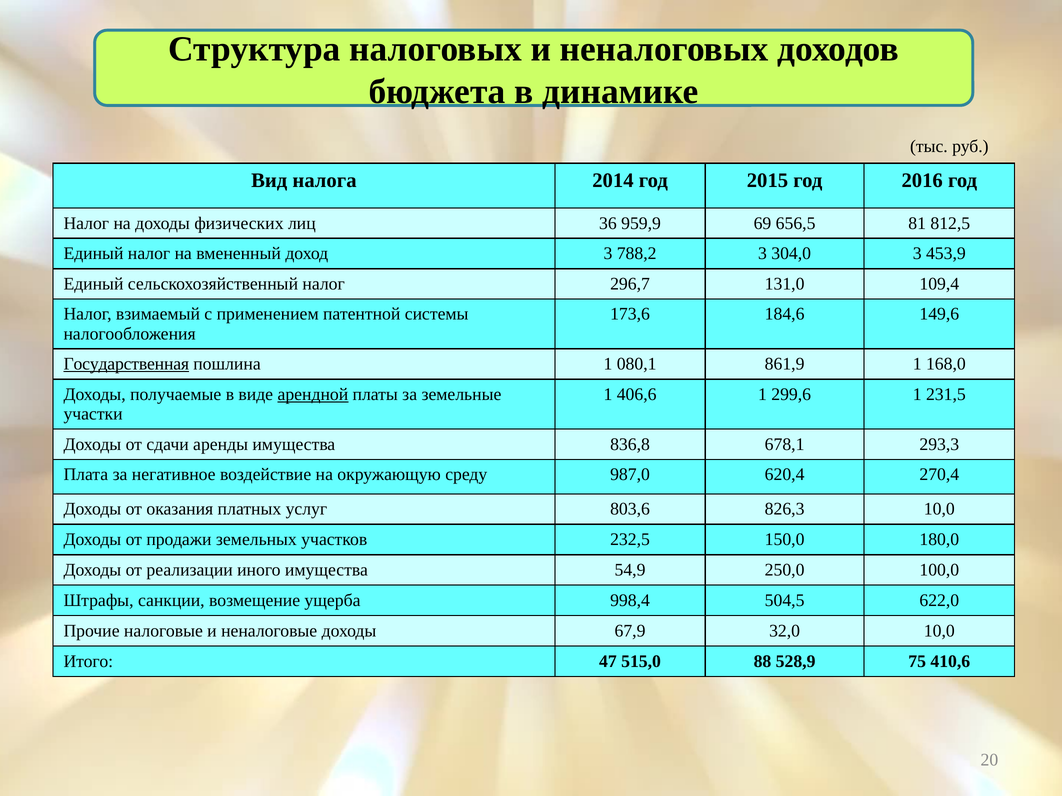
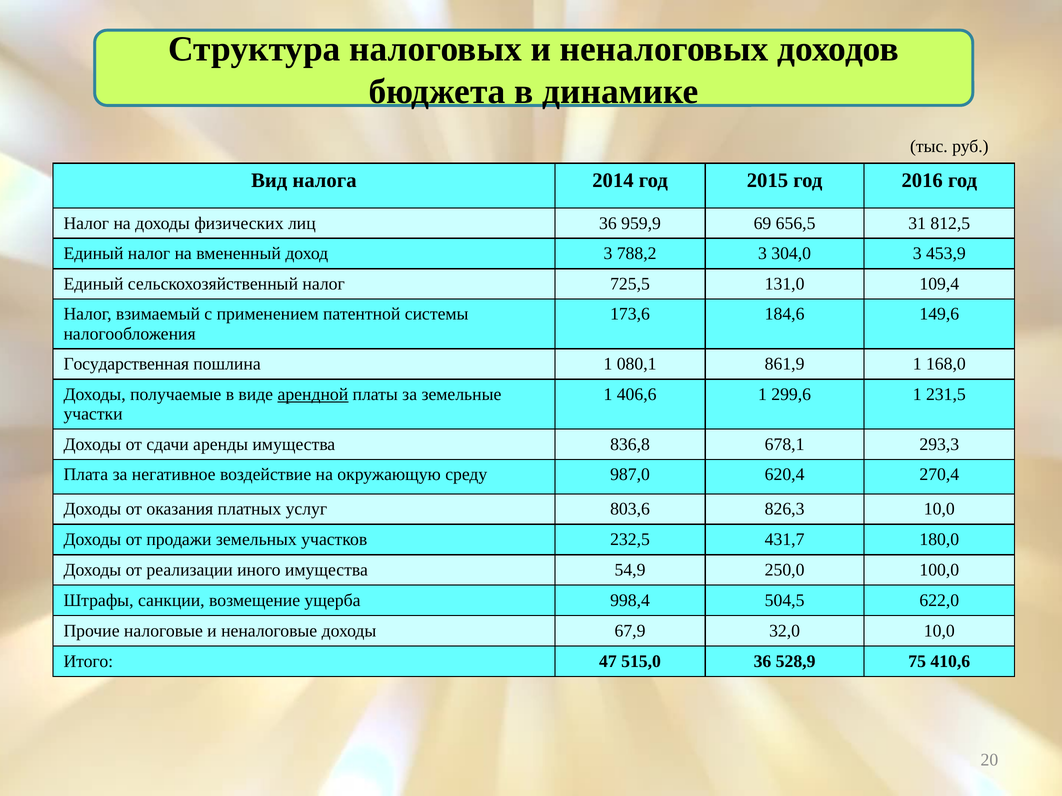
81: 81 -> 31
296,7: 296,7 -> 725,5
Государственная underline: present -> none
150,0: 150,0 -> 431,7
515,0 88: 88 -> 36
